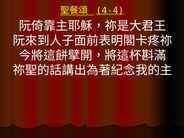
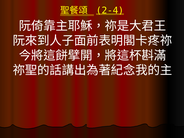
4-4: 4-4 -> 2-4
